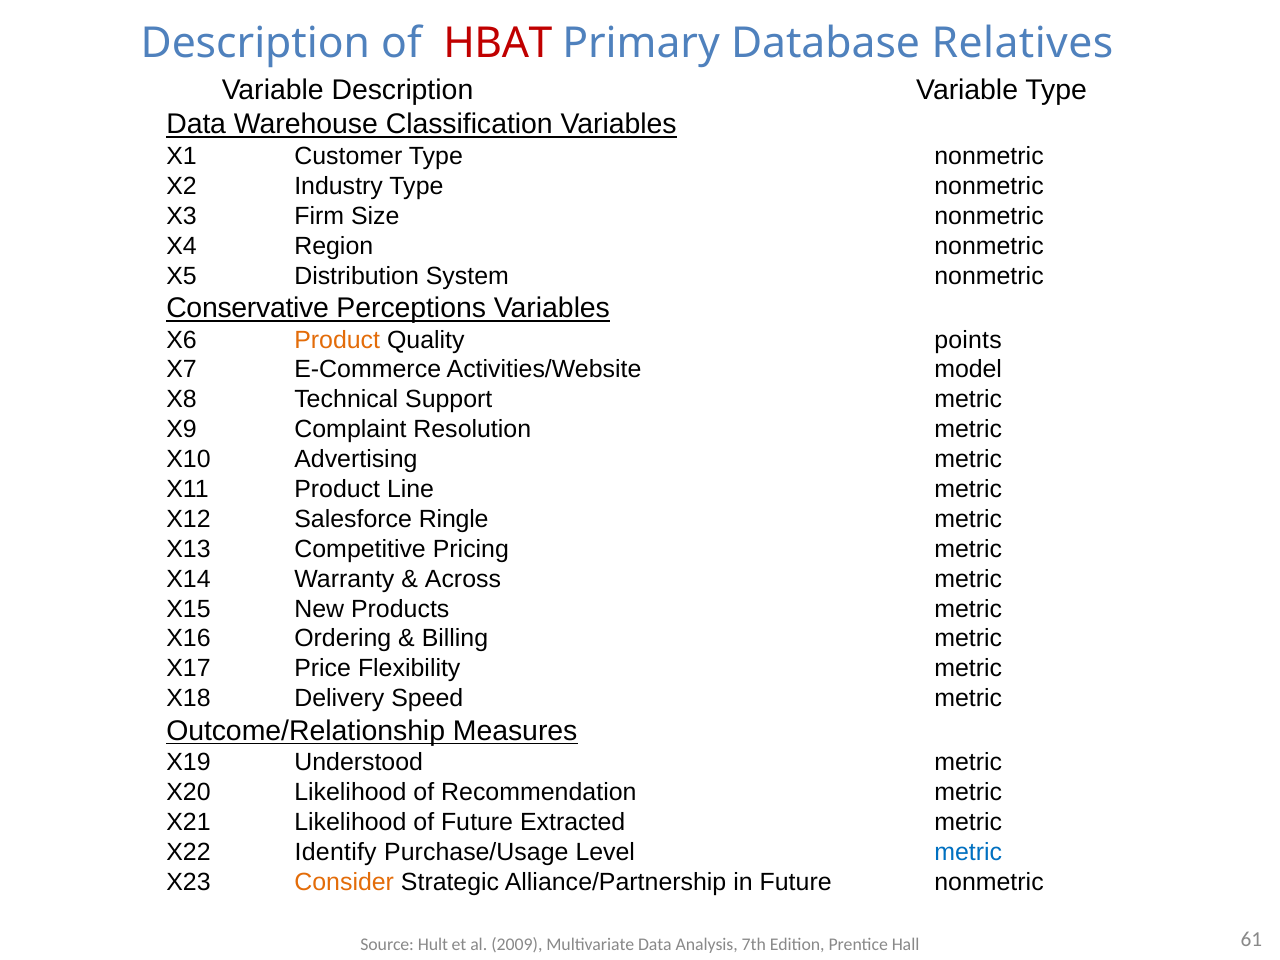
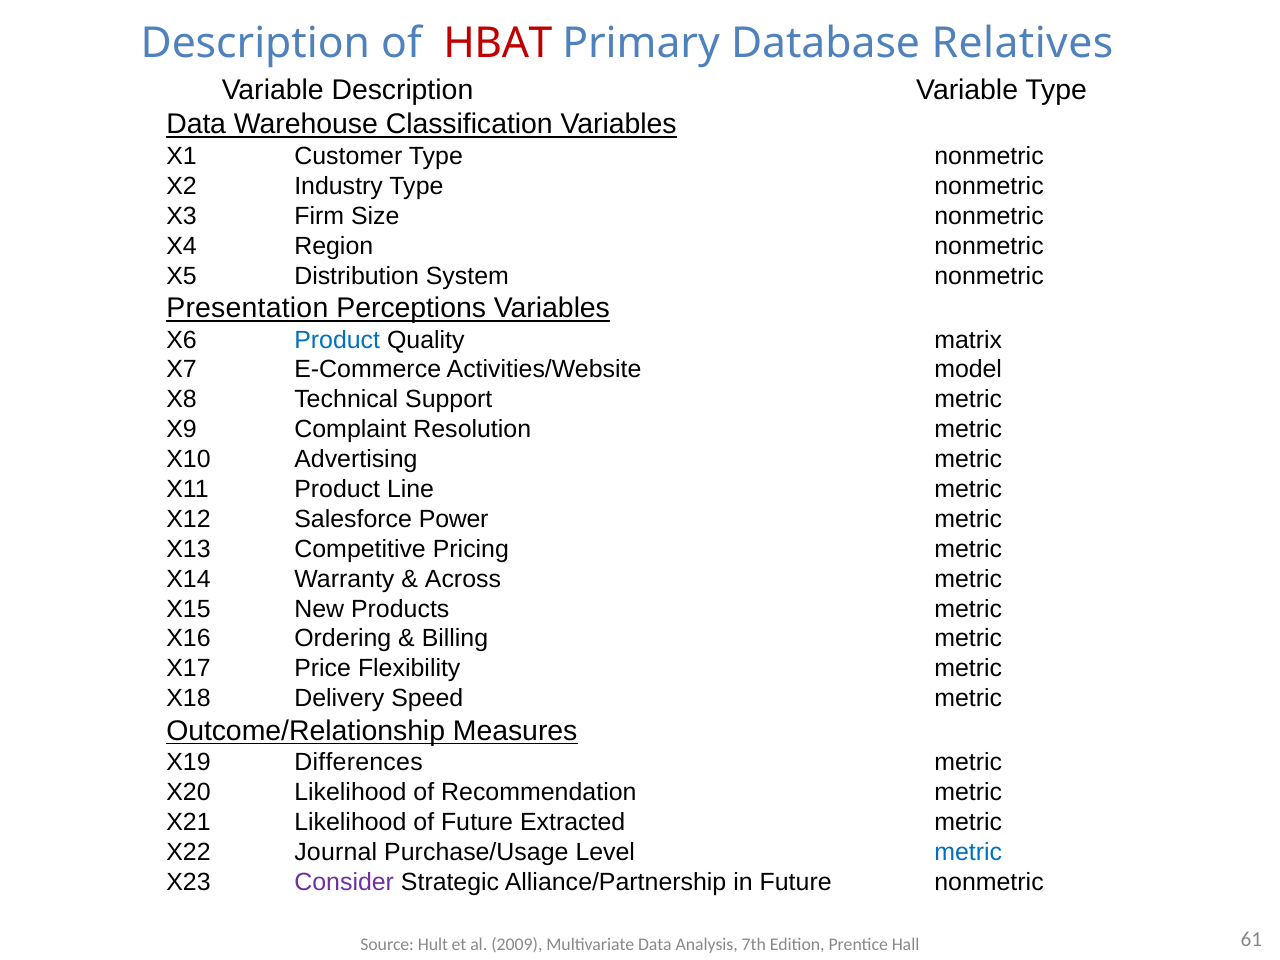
Conservative: Conservative -> Presentation
Product at (337, 340) colour: orange -> blue
points: points -> matrix
Ringle: Ringle -> Power
Understood: Understood -> Differences
Identify: Identify -> Journal
Consider colour: orange -> purple
